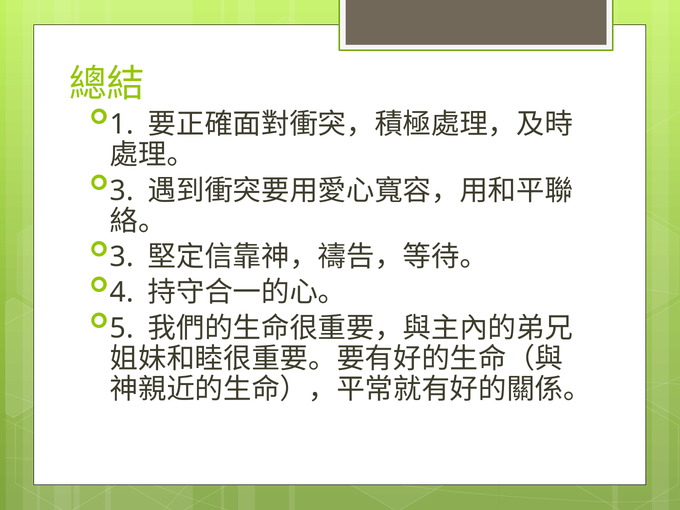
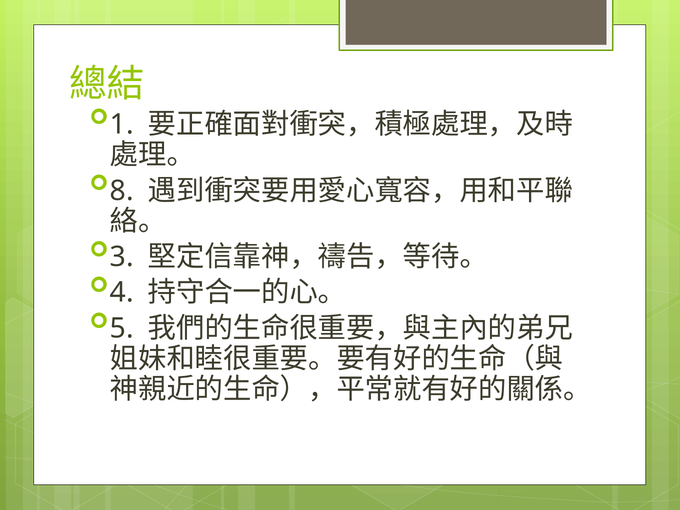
3 at (122, 191): 3 -> 8
